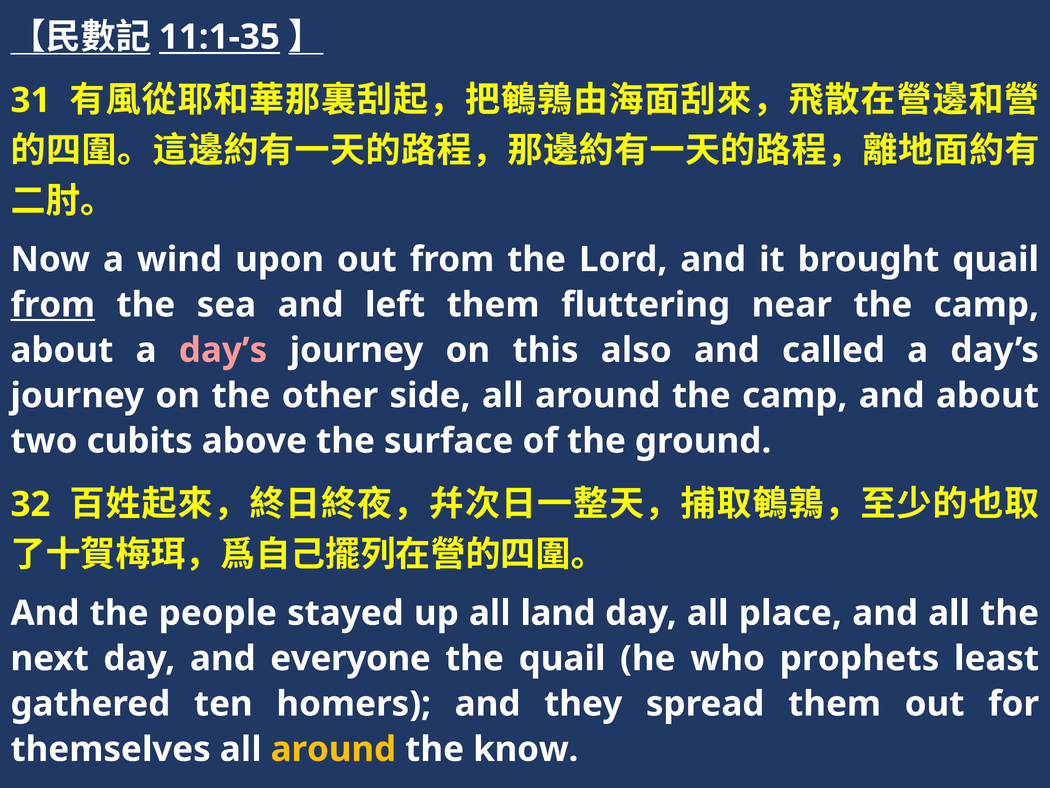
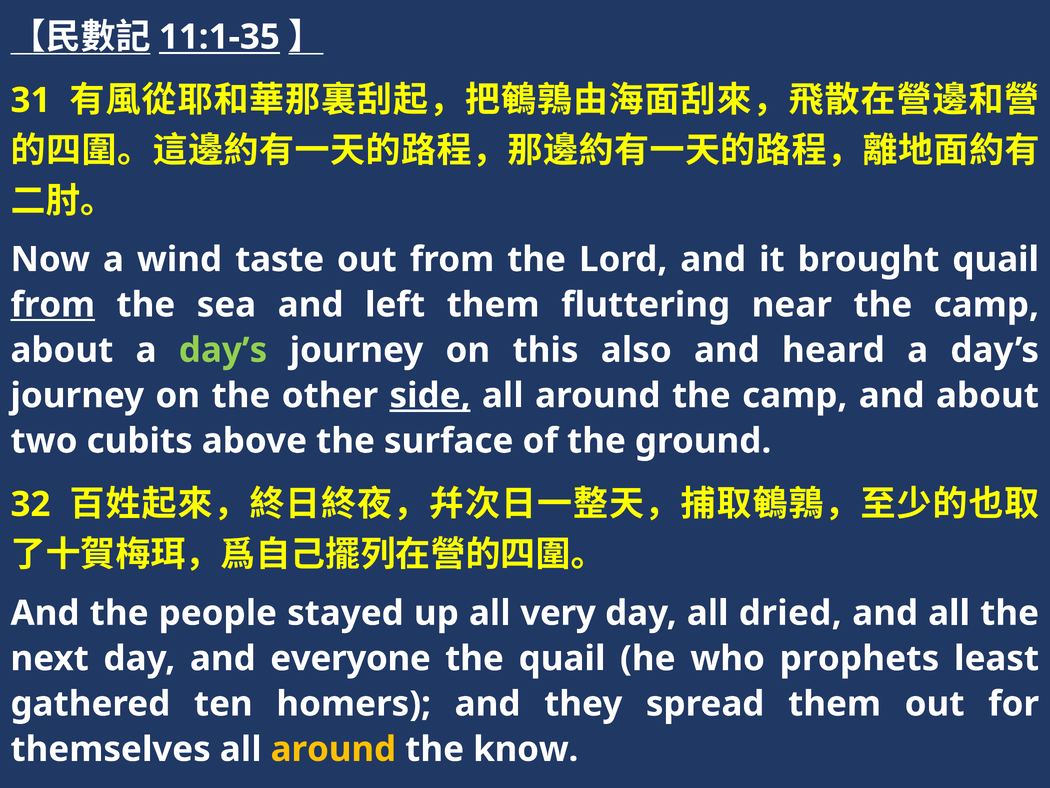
upon: upon -> taste
day’s at (223, 350) colour: pink -> light green
called: called -> heard
side underline: none -> present
land: land -> very
place: place -> dried
